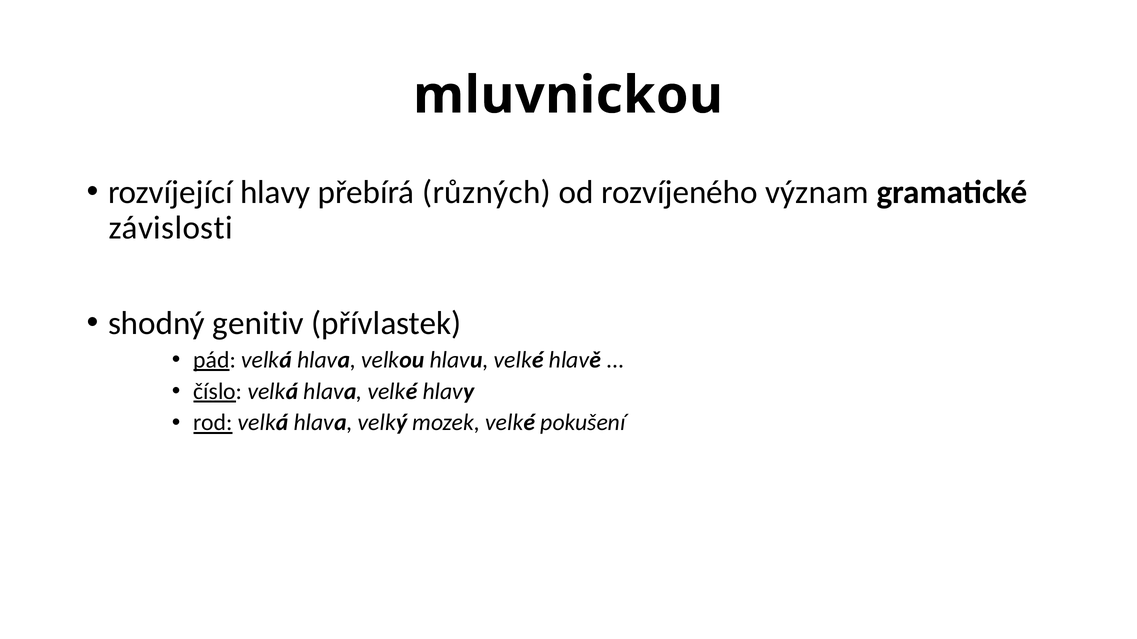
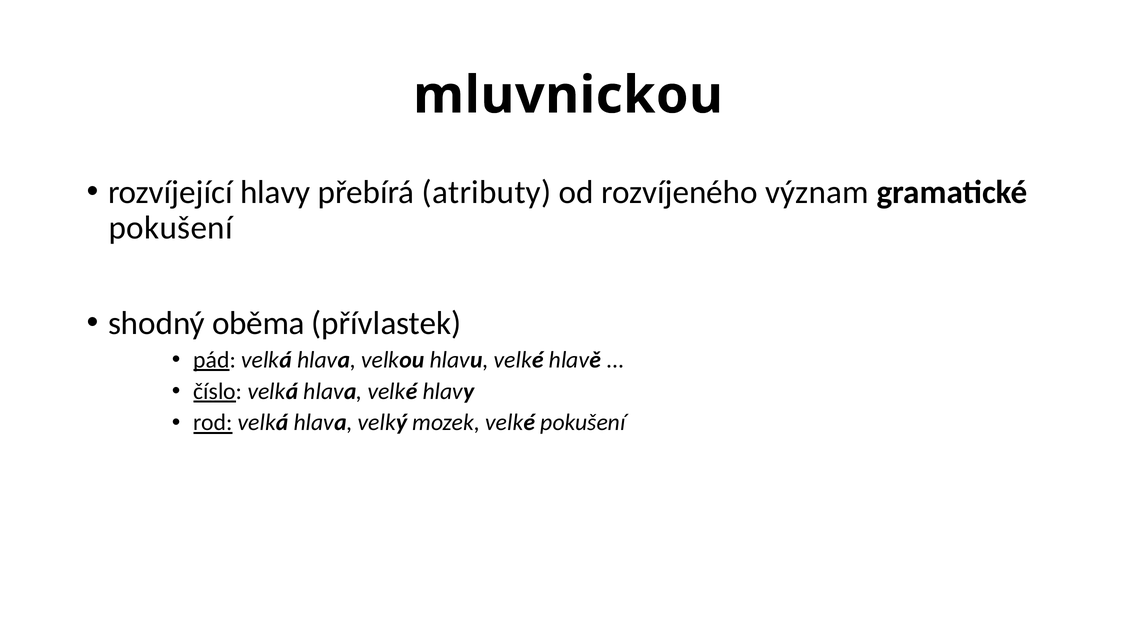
různých: různých -> atributy
závislosti at (171, 228): závislosti -> pokušení
genitiv: genitiv -> oběma
